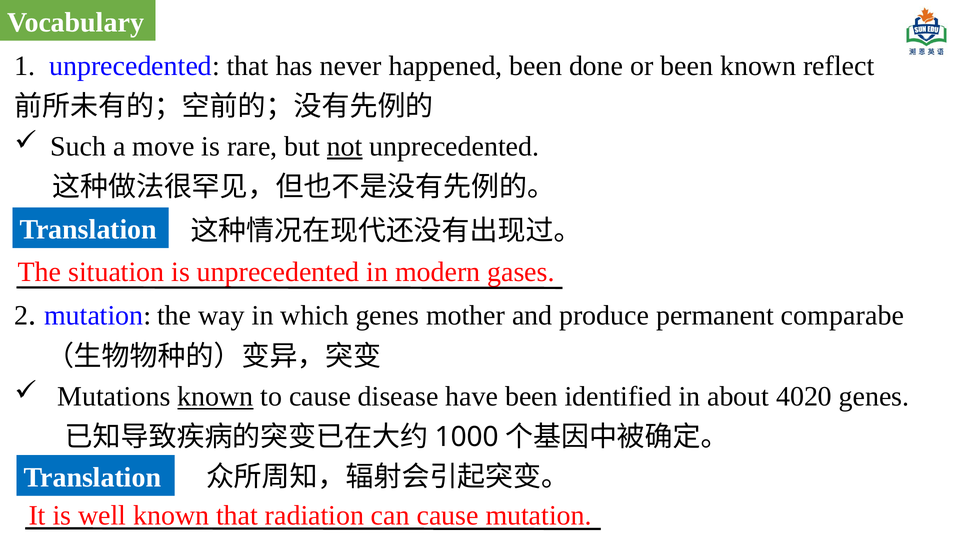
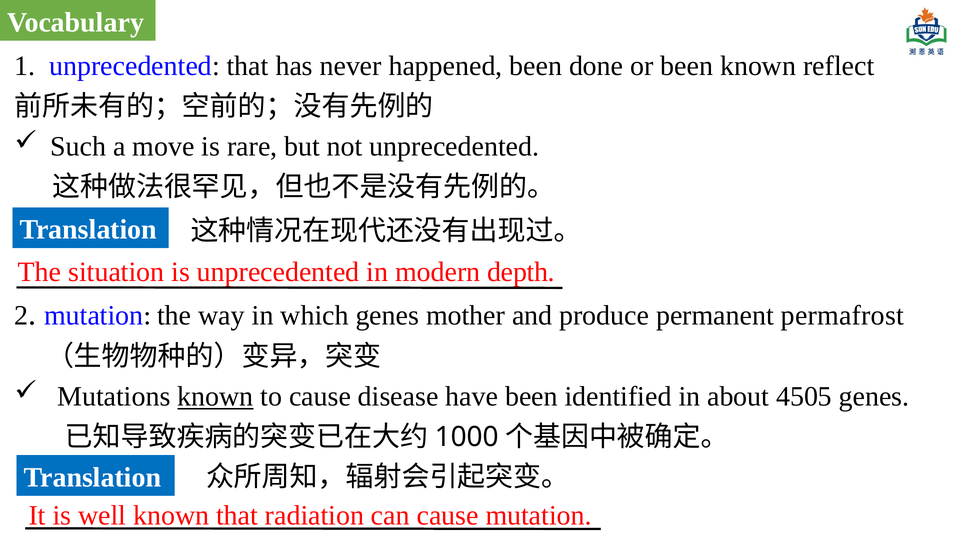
not underline: present -> none
gases: gases -> depth
comparabe: comparabe -> permafrost
4020: 4020 -> 4505
